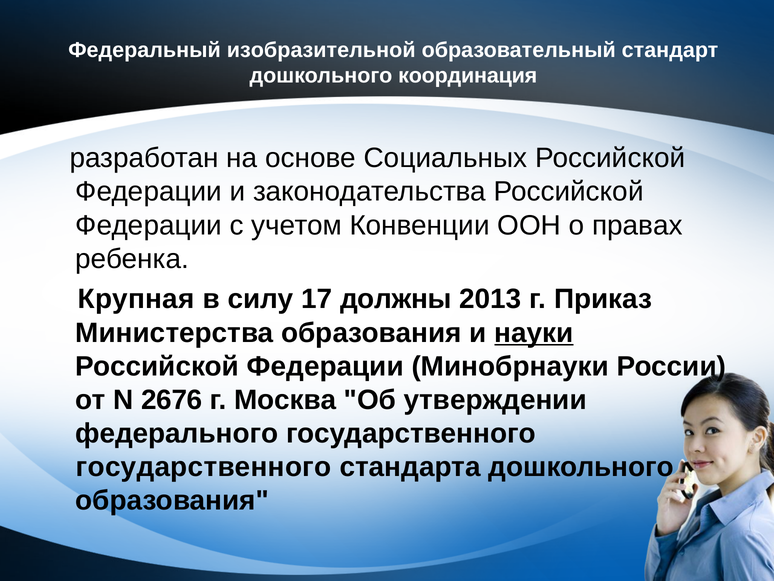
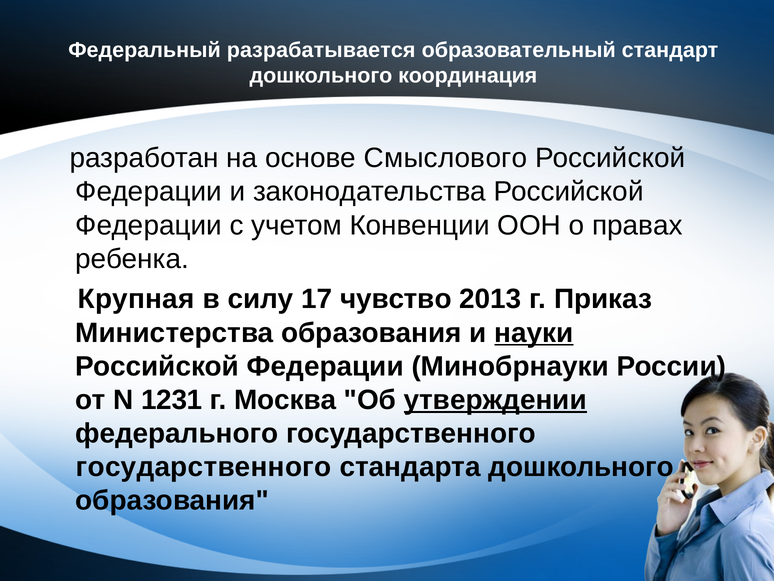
изобразительной: изобразительной -> разрабатывается
Социальных: Социальных -> Смыслового
должны: должны -> чувство
2676: 2676 -> 1231
утверждении underline: none -> present
